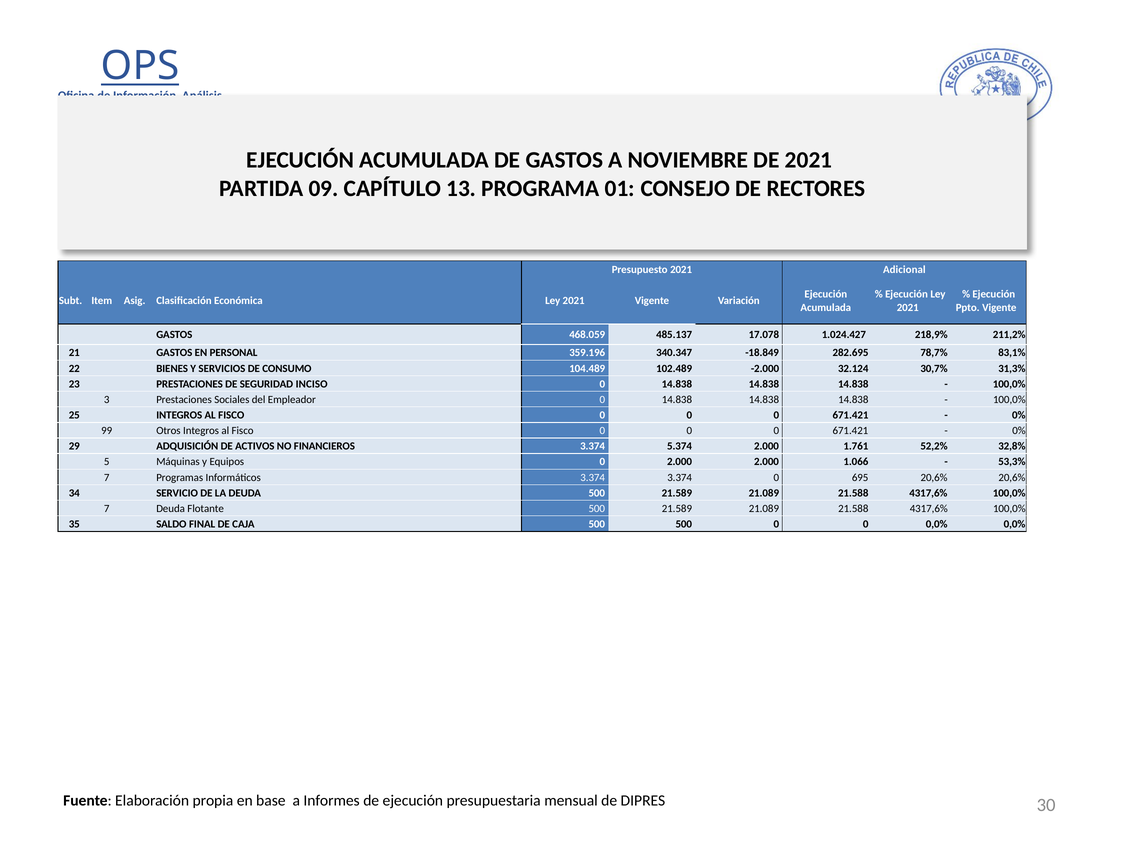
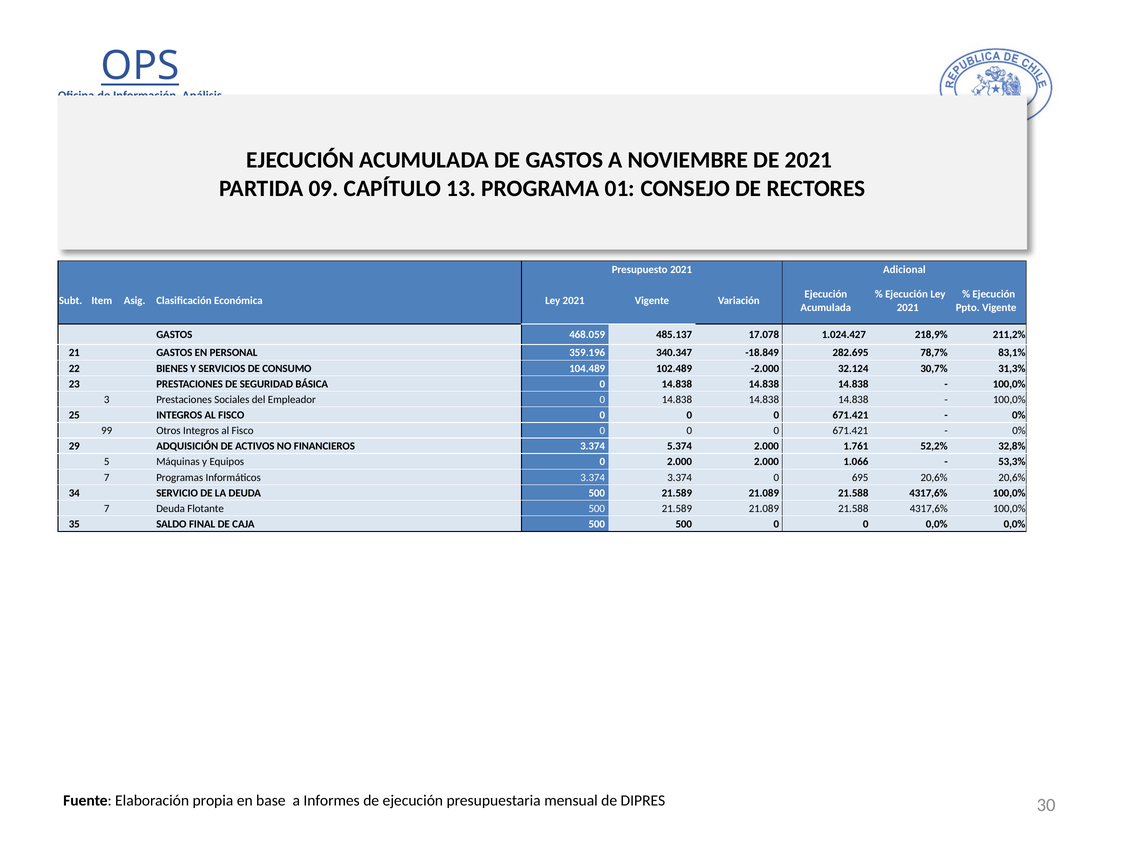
INCISO: INCISO -> BÁSICA
